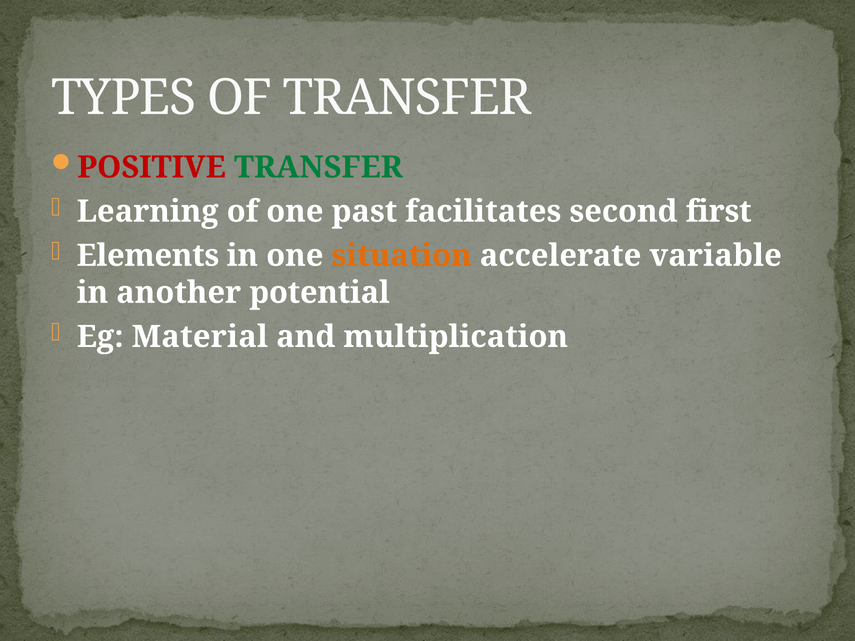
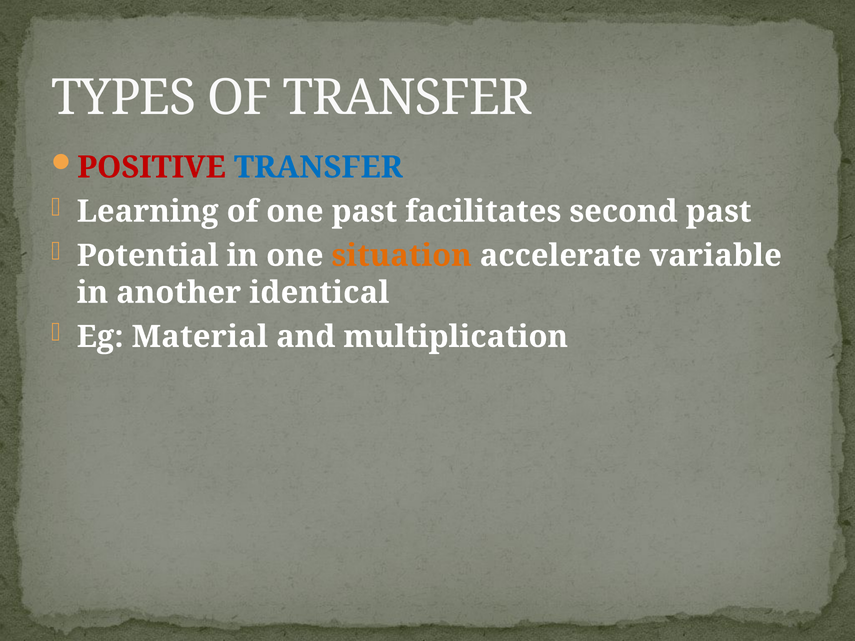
TRANSFER at (318, 167) colour: green -> blue
second first: first -> past
Elements: Elements -> Potential
potential: potential -> identical
